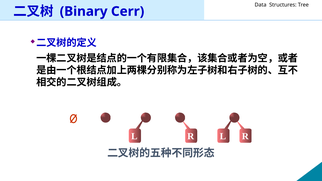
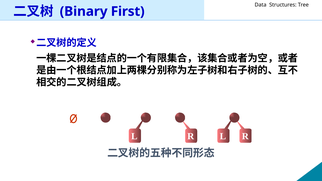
Cerr: Cerr -> First
